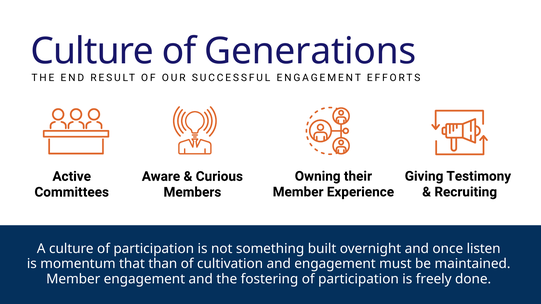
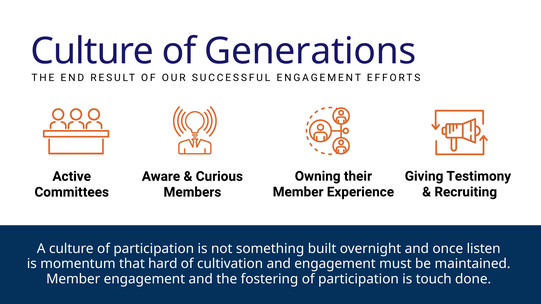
than: than -> hard
freely: freely -> touch
